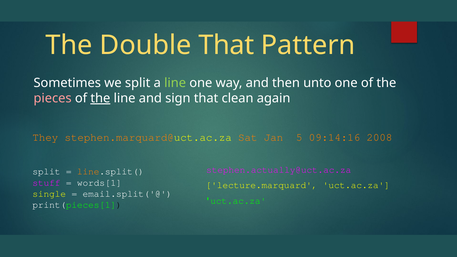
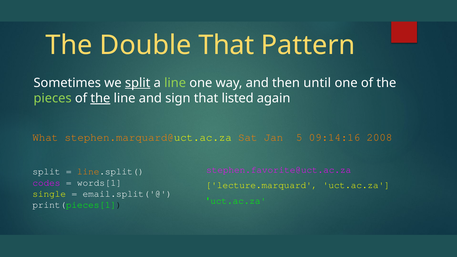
split at (138, 83) underline: none -> present
unto: unto -> until
pieces colour: pink -> light green
clean: clean -> listed
They: They -> What
stephen.actually@uct.ac.za: stephen.actually@uct.ac.za -> stephen.favorite@uct.ac.za
stuff: stuff -> codes
